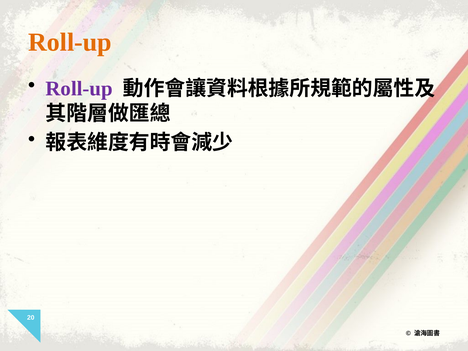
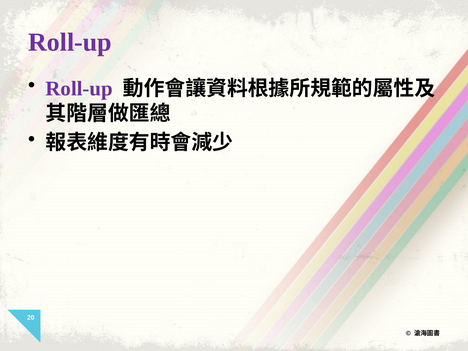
Roll-up at (70, 42) colour: orange -> purple
